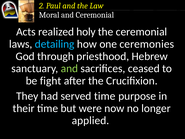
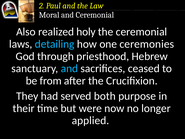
Acts: Acts -> Also
and at (69, 68) colour: light green -> light blue
fight: fight -> from
served time: time -> both
